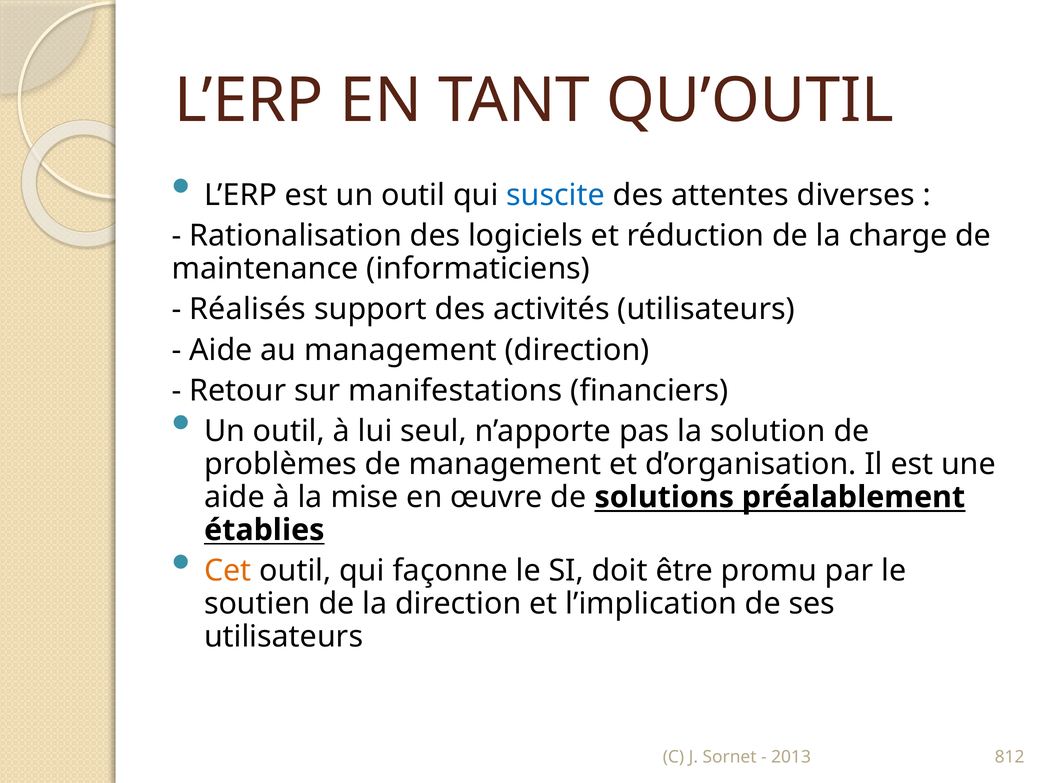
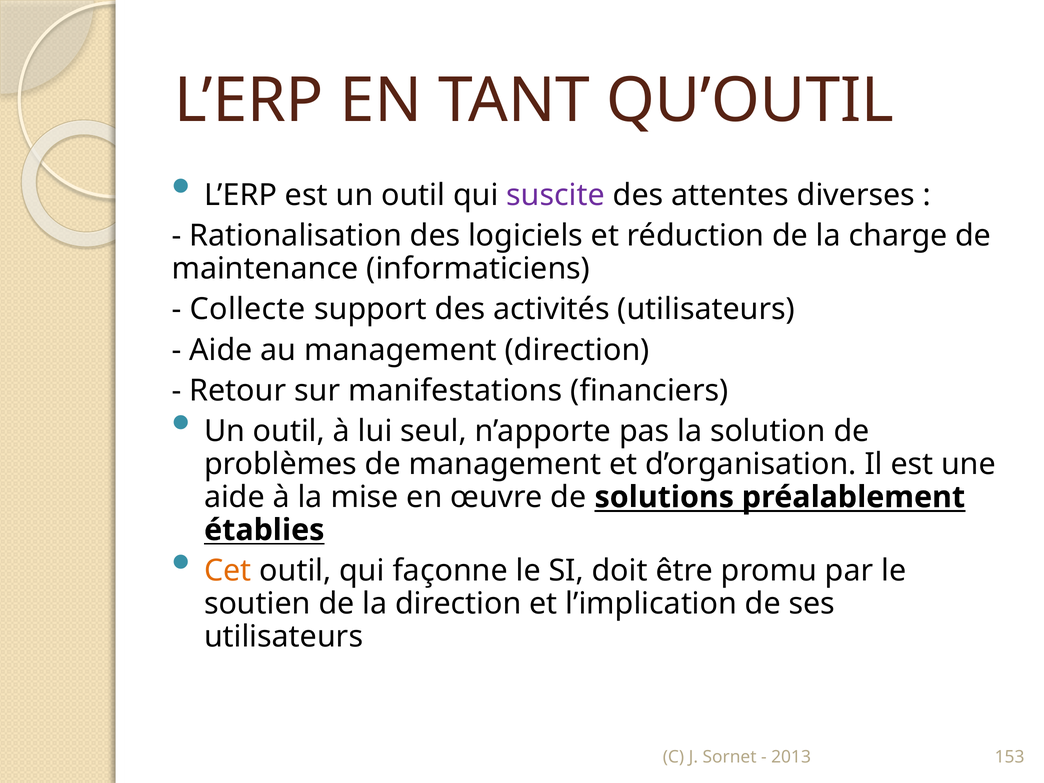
suscite colour: blue -> purple
Réalisés: Réalisés -> Collecte
812: 812 -> 153
